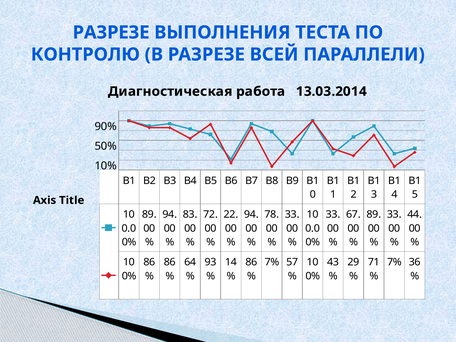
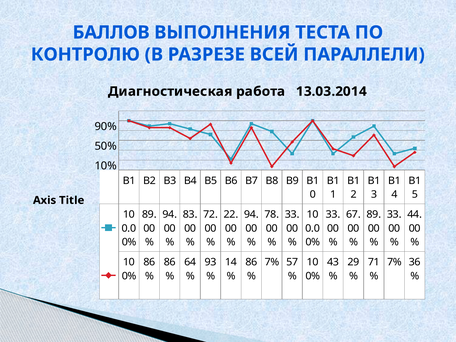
РАЗРЕЗЕ at (111, 32): РАЗРЕЗЕ -> БАЛЛОВ
